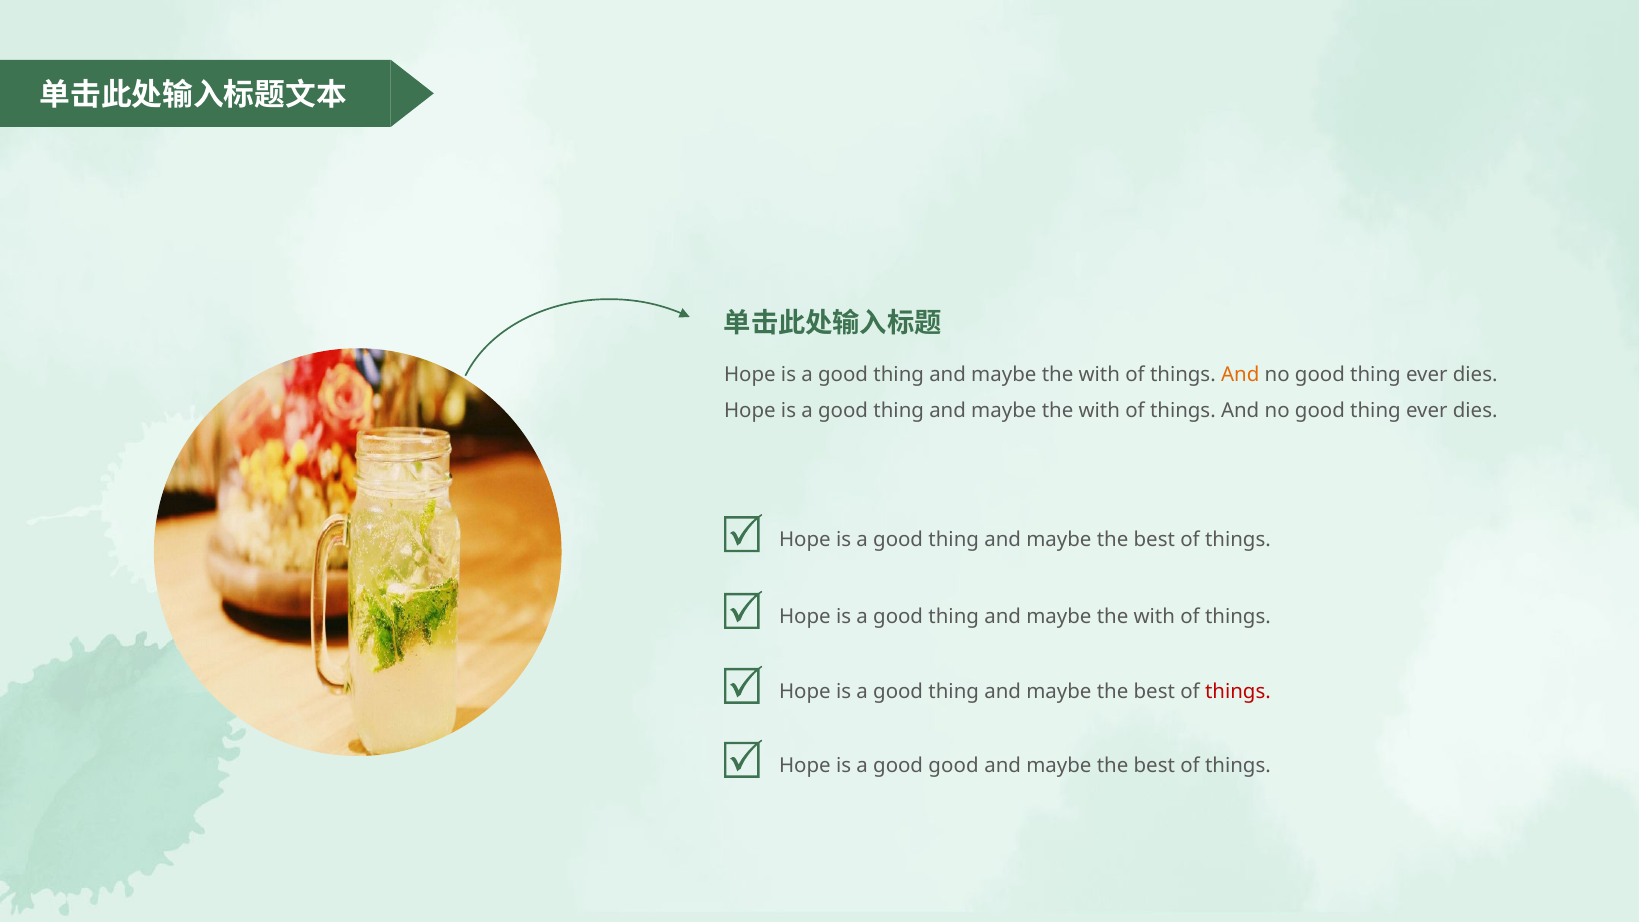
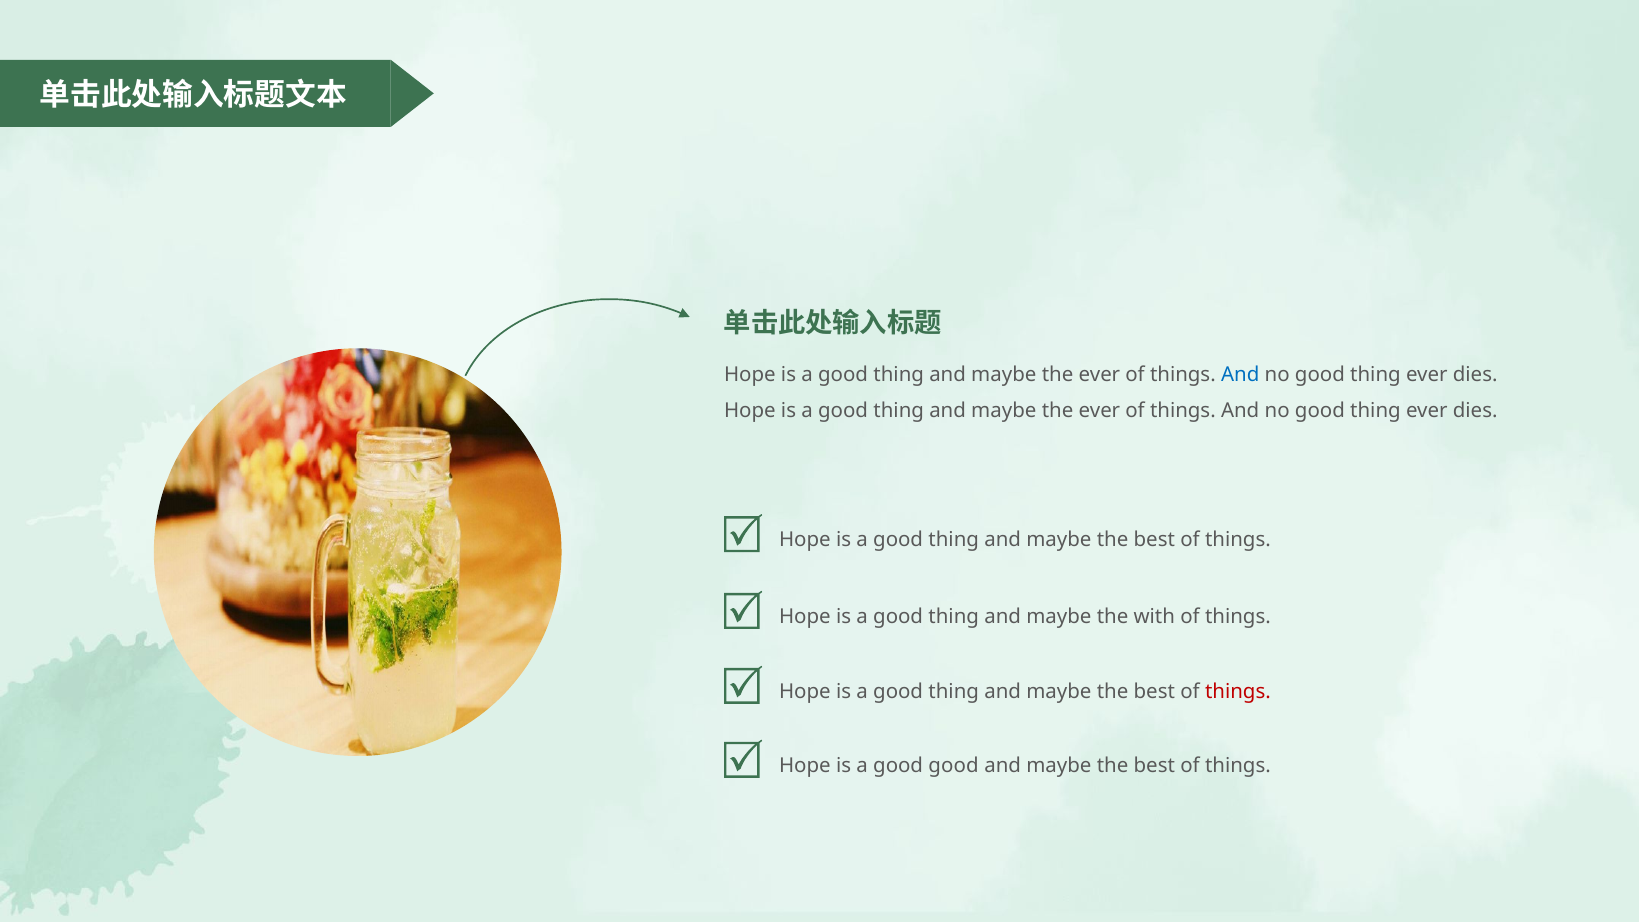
with at (1099, 374): with -> ever
And at (1240, 374) colour: orange -> blue
with at (1099, 411): with -> ever
